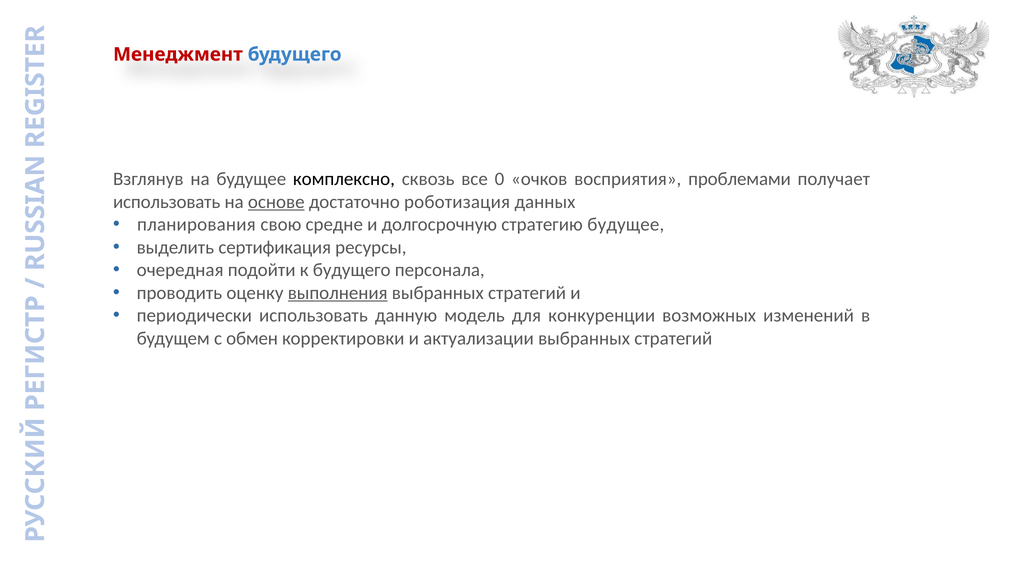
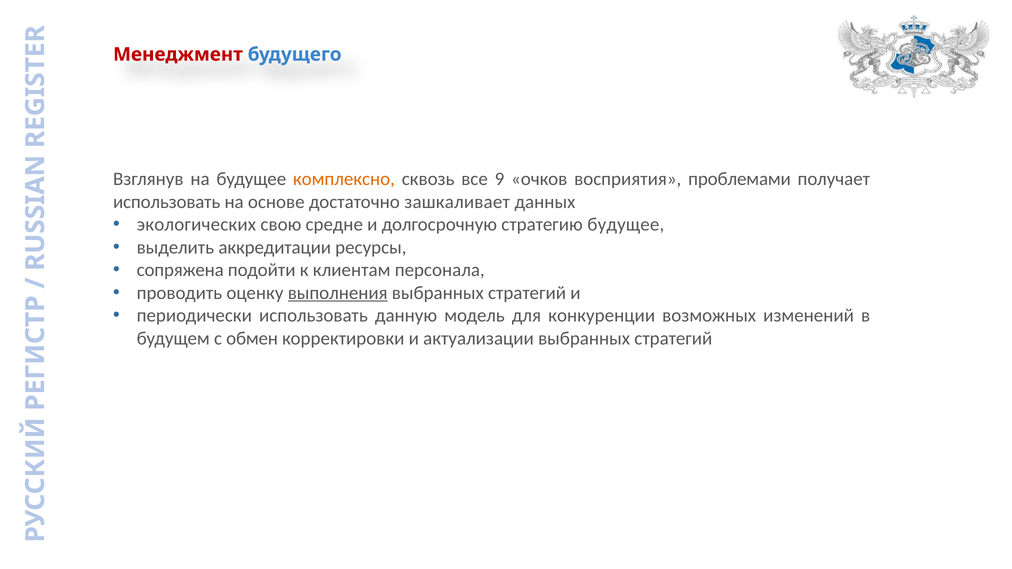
комплексно colour: black -> orange
0: 0 -> 9
основе underline: present -> none
роботизация: роботизация -> зашкаливает
планирования: планирования -> экологических
сертификация: сертификация -> аккредитации
очередная: очередная -> сопряжена
к будущего: будущего -> клиентам
